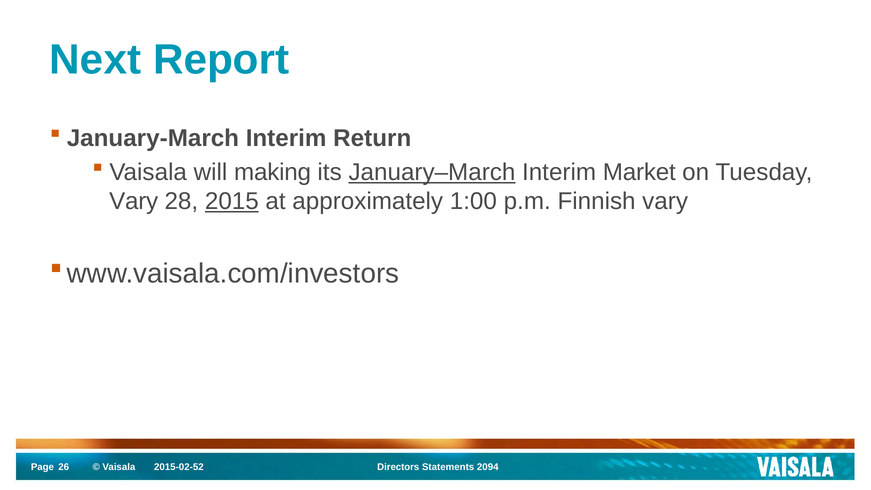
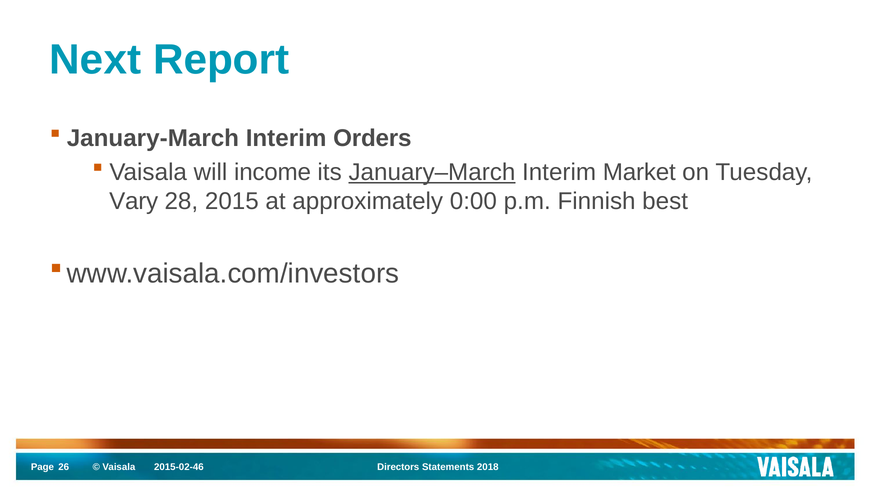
Return: Return -> Orders
making: making -> income
2015 underline: present -> none
1:00: 1:00 -> 0:00
Finnish vary: vary -> best
2015-02-52: 2015-02-52 -> 2015-02-46
2094: 2094 -> 2018
